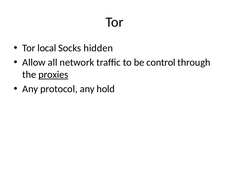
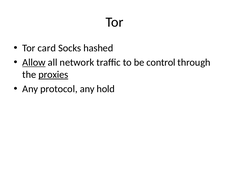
local: local -> card
hidden: hidden -> hashed
Allow underline: none -> present
